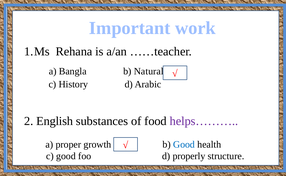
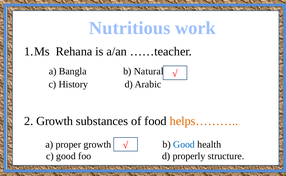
Important: Important -> Nutritious
2 English: English -> Growth
helps……… colour: purple -> orange
